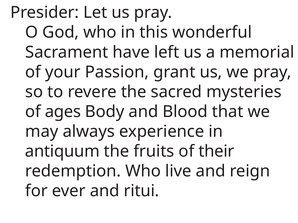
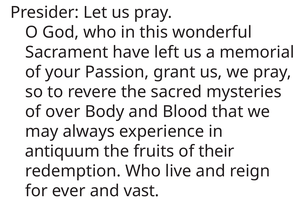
ages: ages -> over
ritui: ritui -> vast
